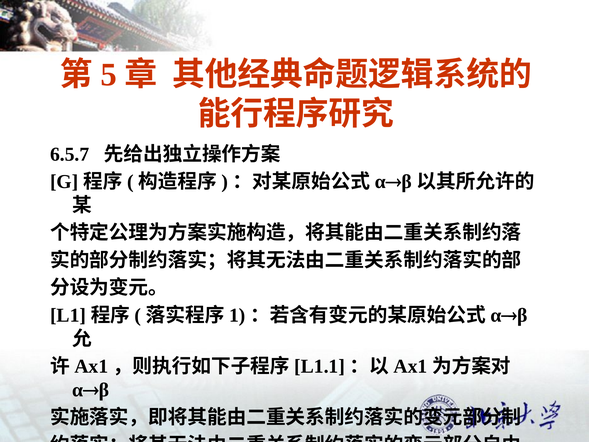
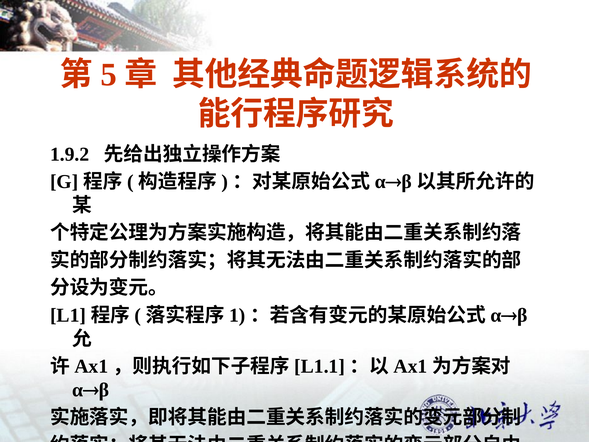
6.5.7: 6.5.7 -> 1.9.2
